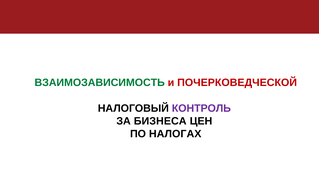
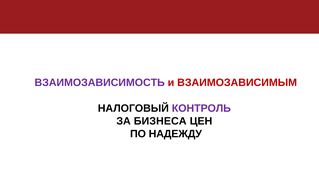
ВЗАИМОЗАВИСИМОСТЬ colour: green -> purple
ПОЧЕРКОВЕДЧЕСКОЙ: ПОЧЕРКОВЕДЧЕСКОЙ -> ВЗАИМОЗАВИСИМЫМ
НАЛОГАХ: НАЛОГАХ -> НАДЕЖДУ
